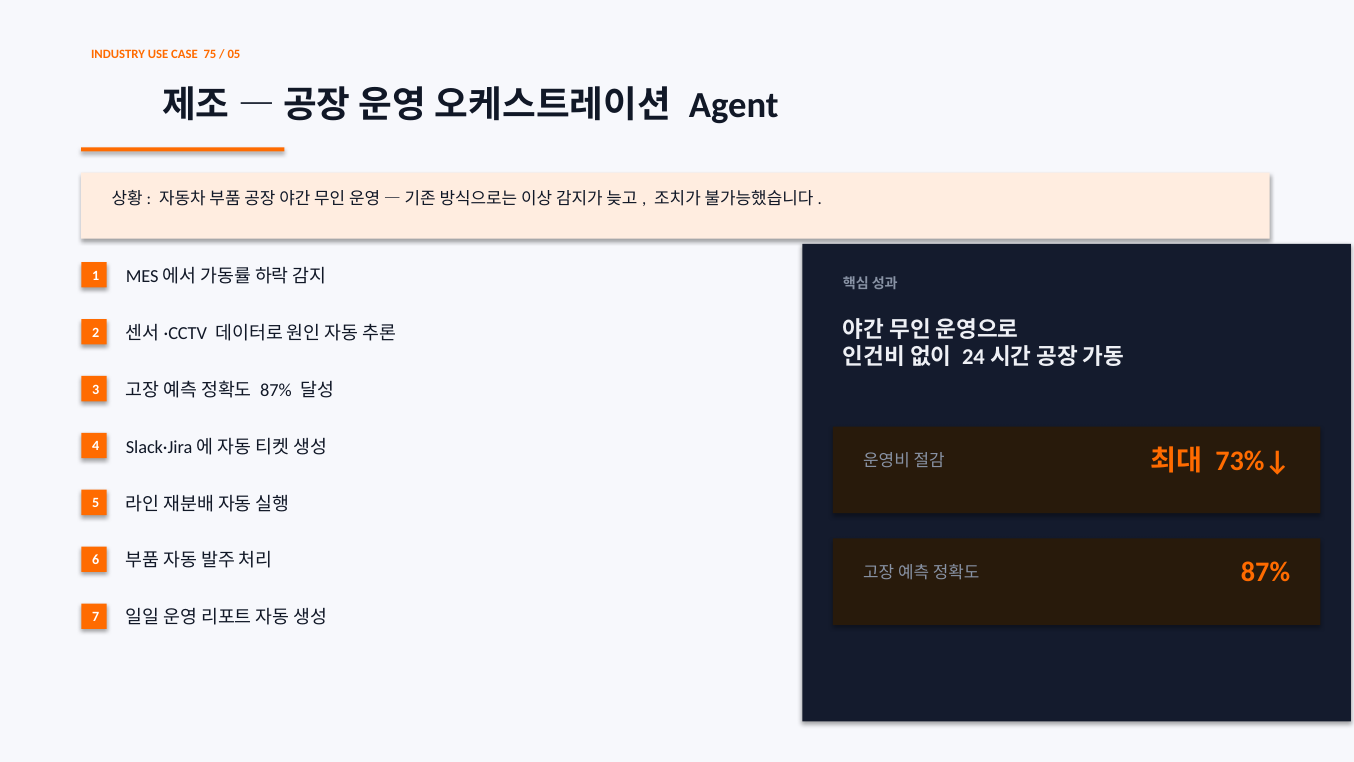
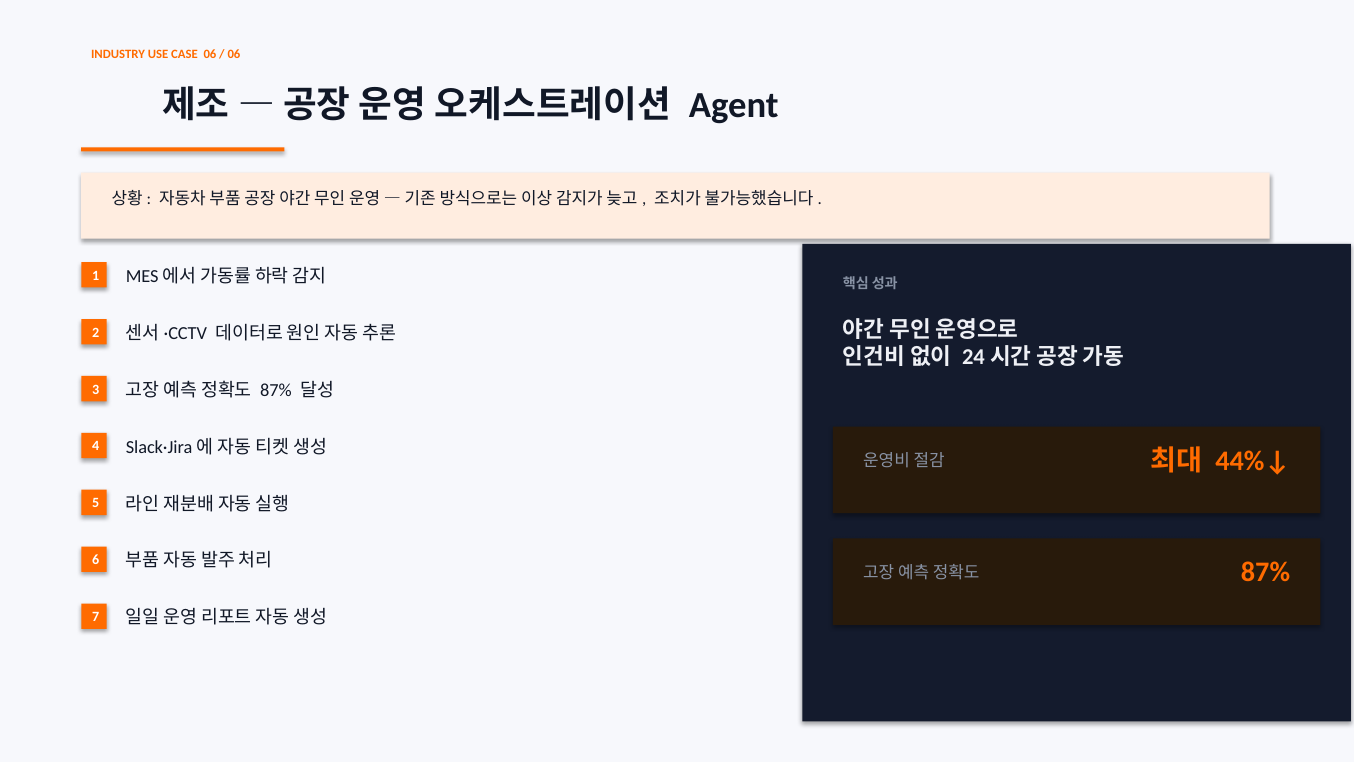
CASE 75: 75 -> 06
05 at (234, 54): 05 -> 06
73%↓: 73%↓ -> 44%↓
